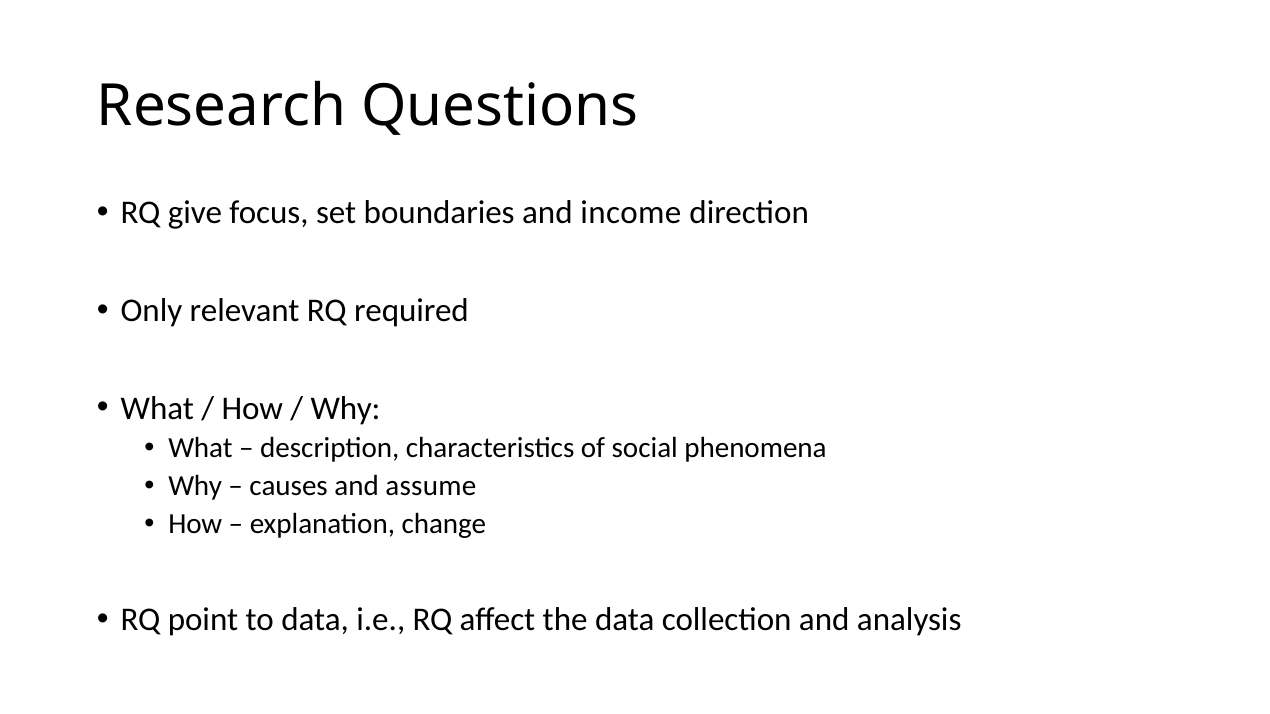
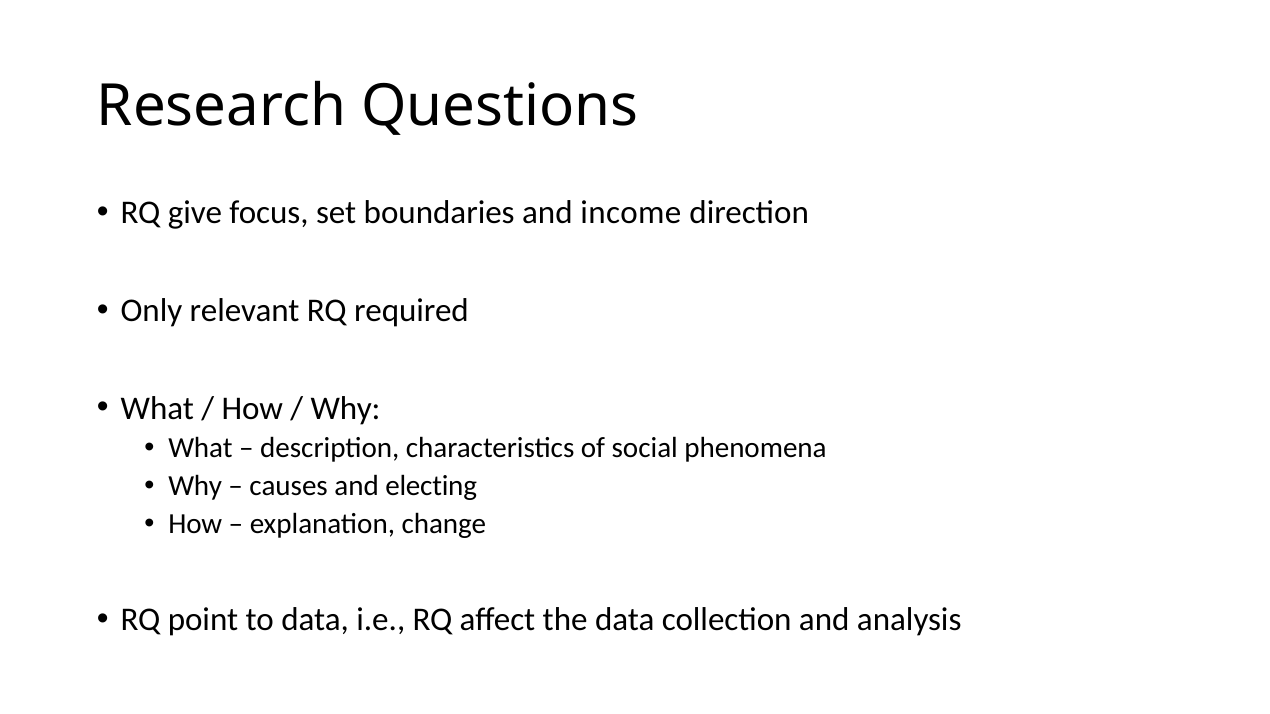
assume: assume -> electing
